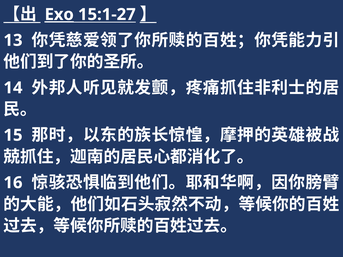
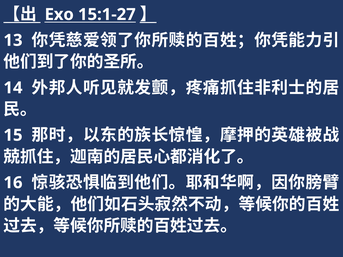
Exo underline: present -> none
